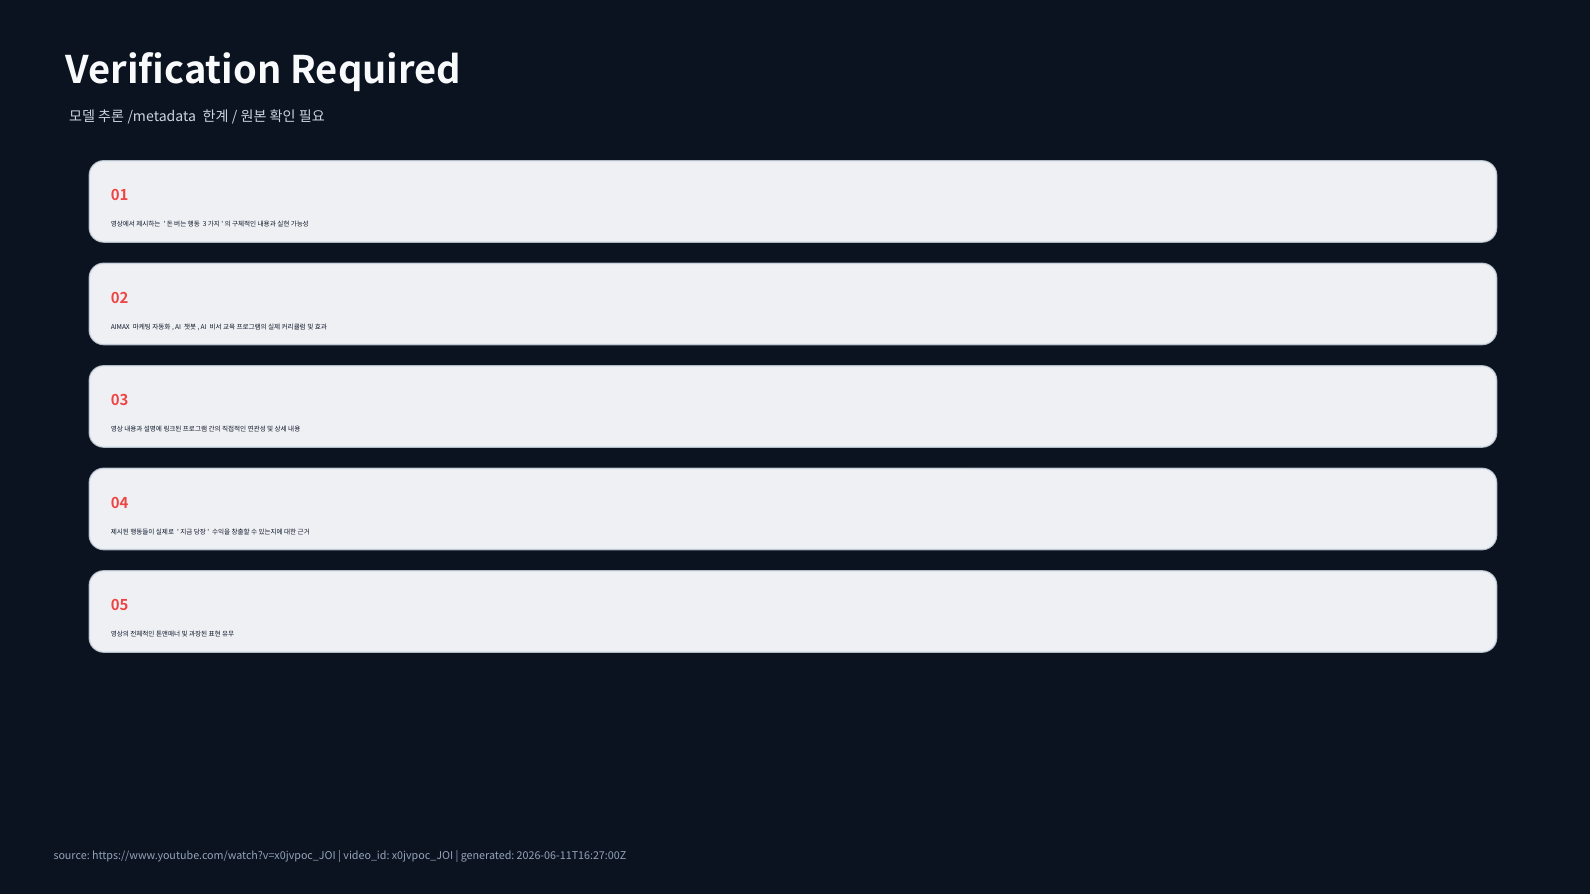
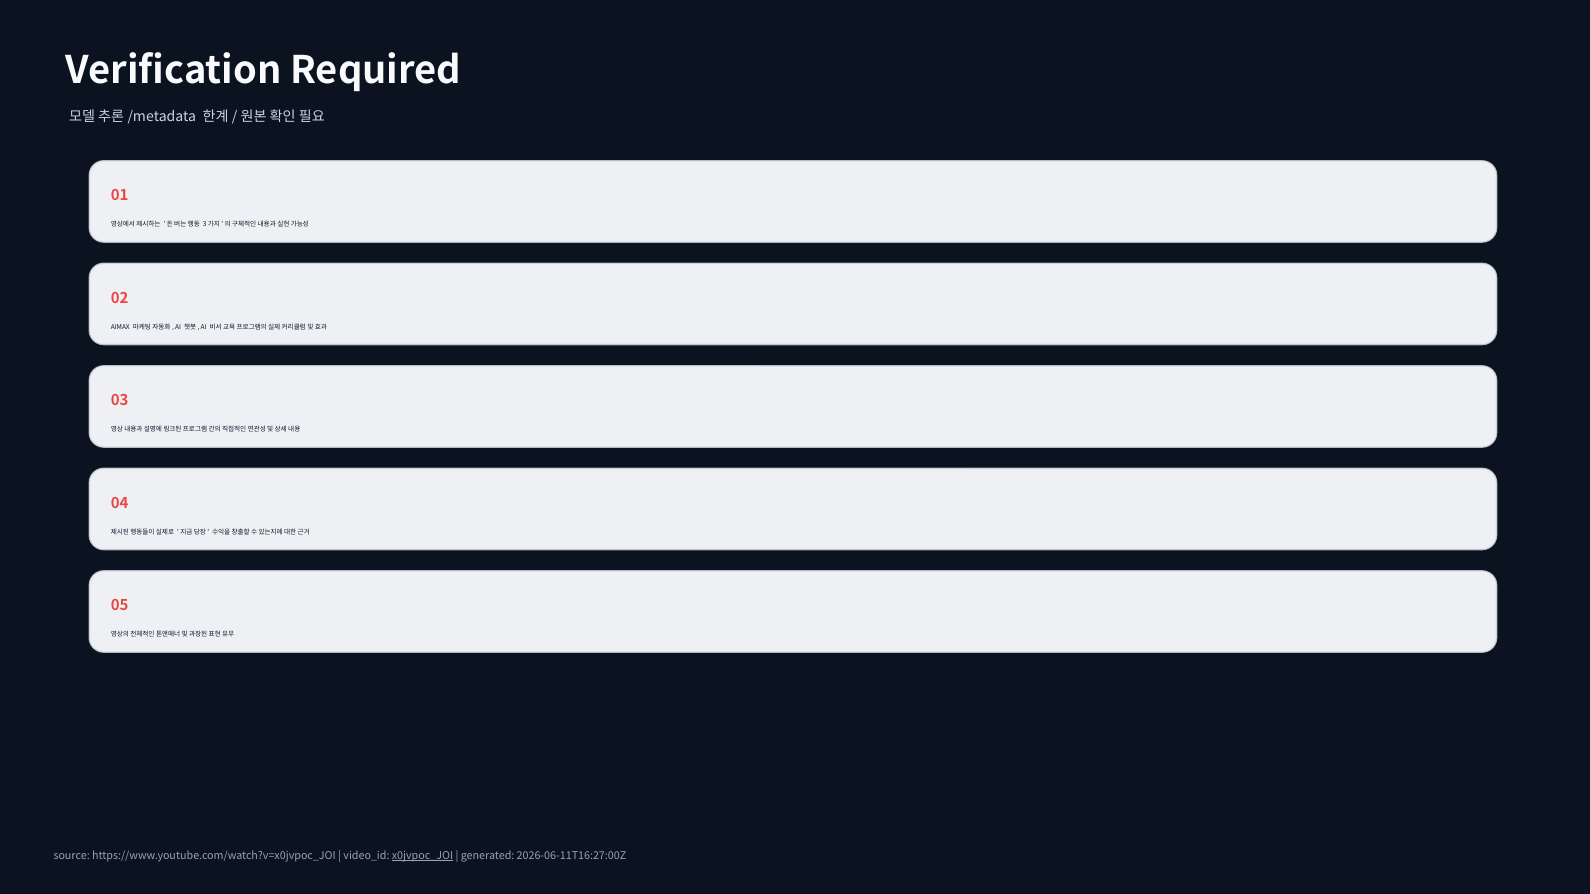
x0jvpoc_JOI underline: none -> present
